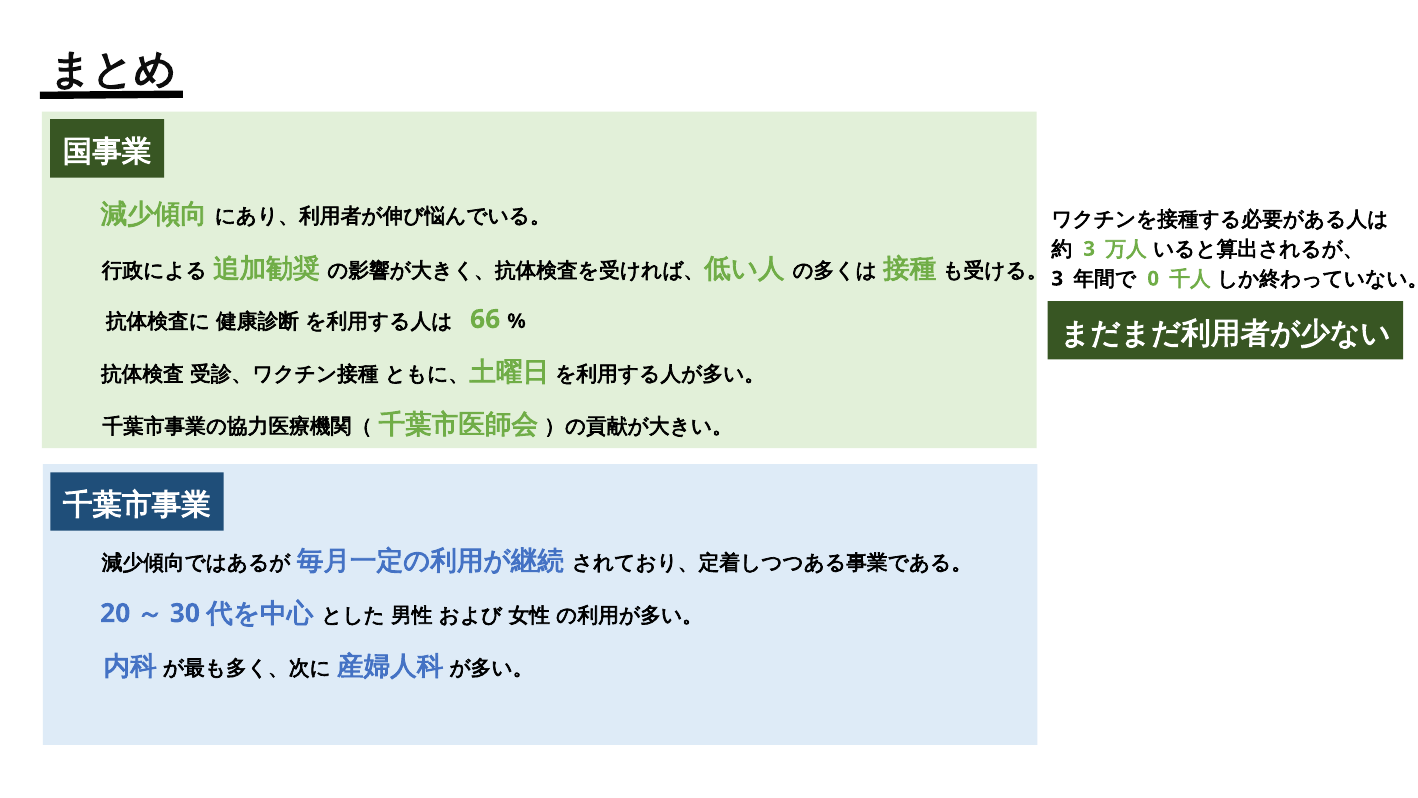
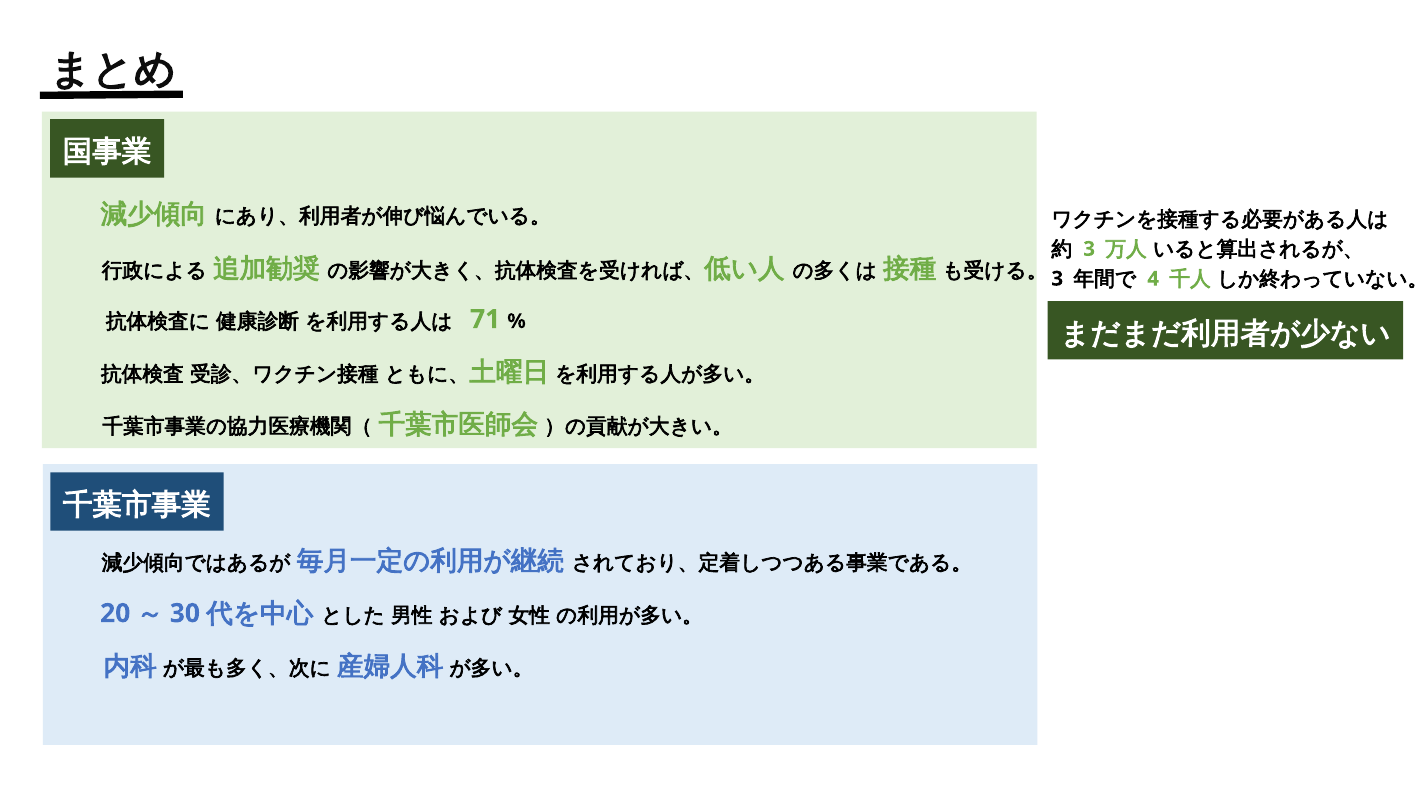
0: 0 -> 4
66: 66 -> 71
